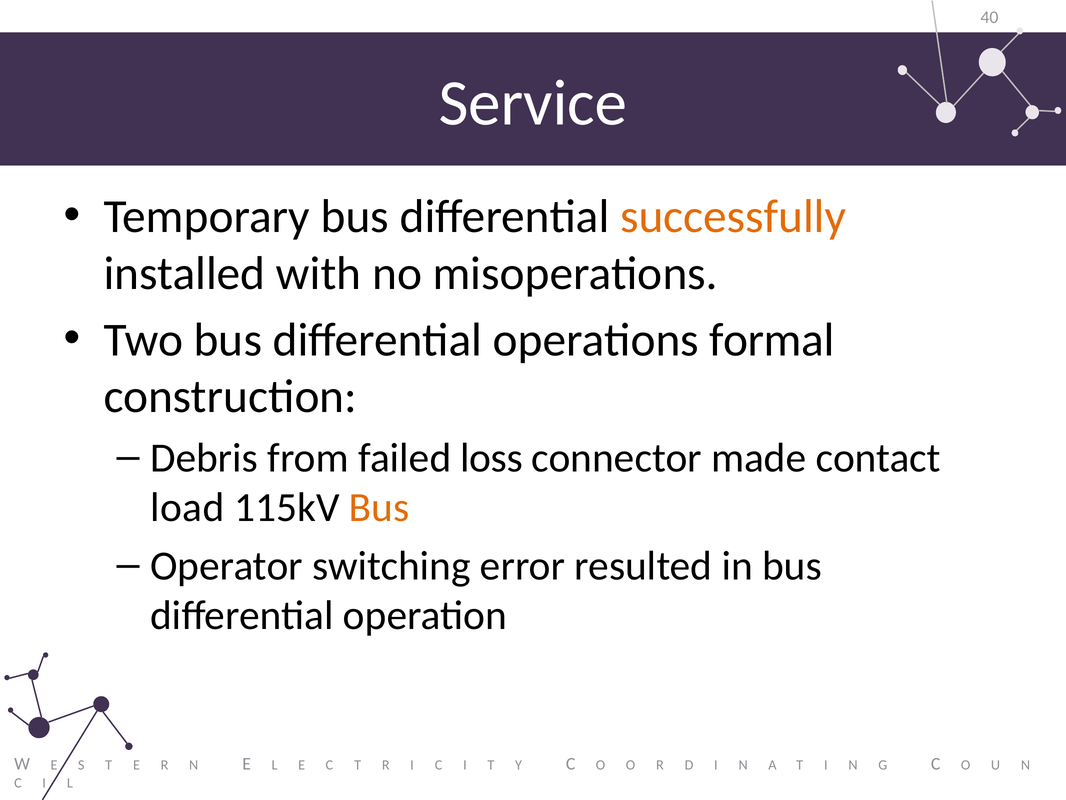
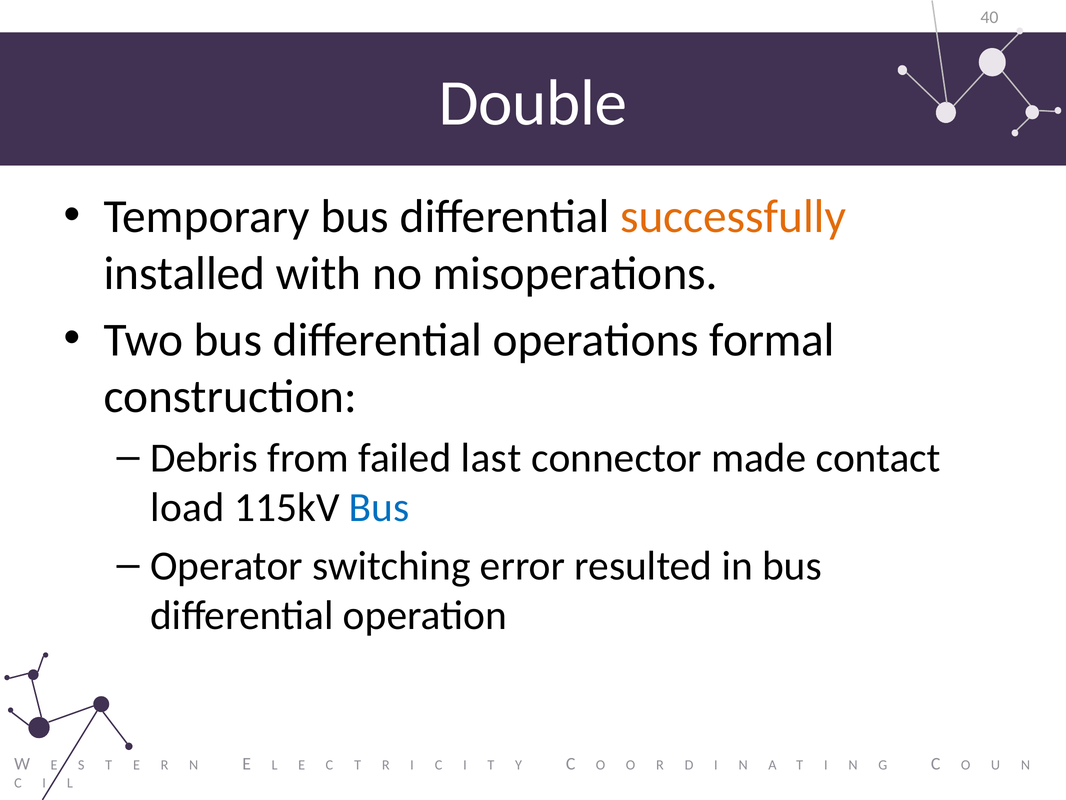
Service: Service -> Double
loss: loss -> last
Bus at (379, 507) colour: orange -> blue
